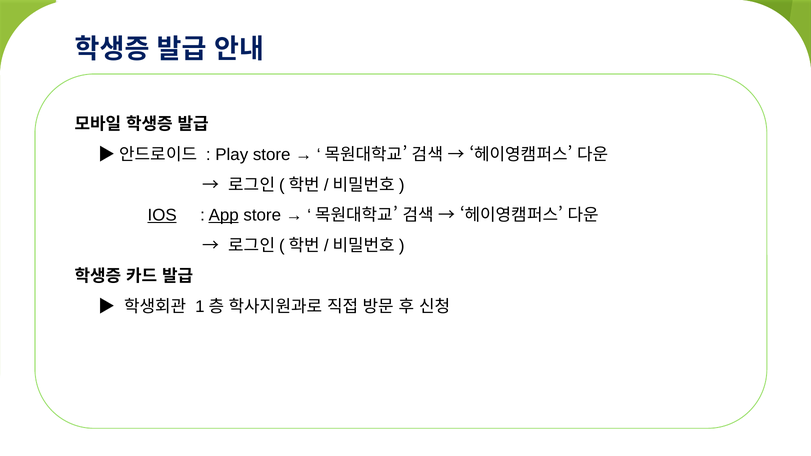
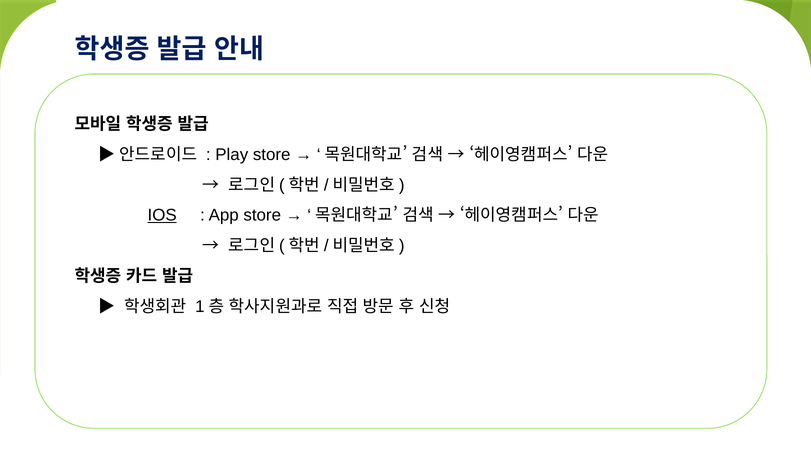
App underline: present -> none
